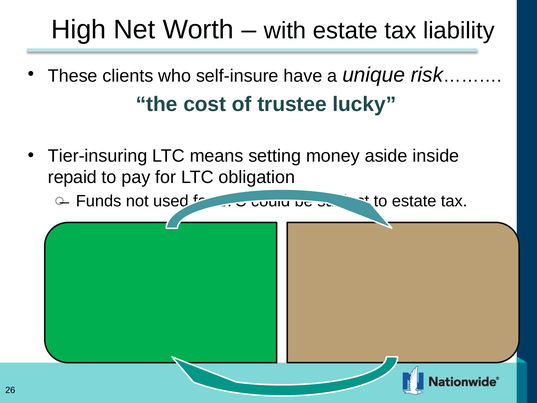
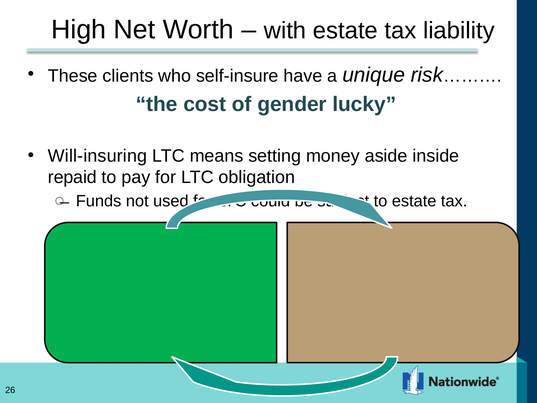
trustee: trustee -> gender
Tier-insuring: Tier-insuring -> Will-insuring
